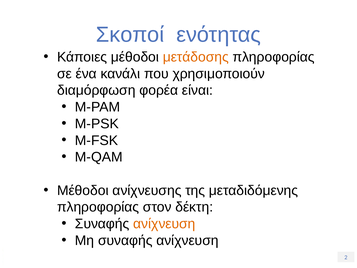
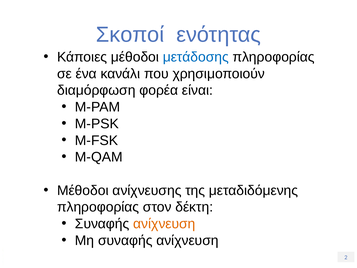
μετάδοσης colour: orange -> blue
